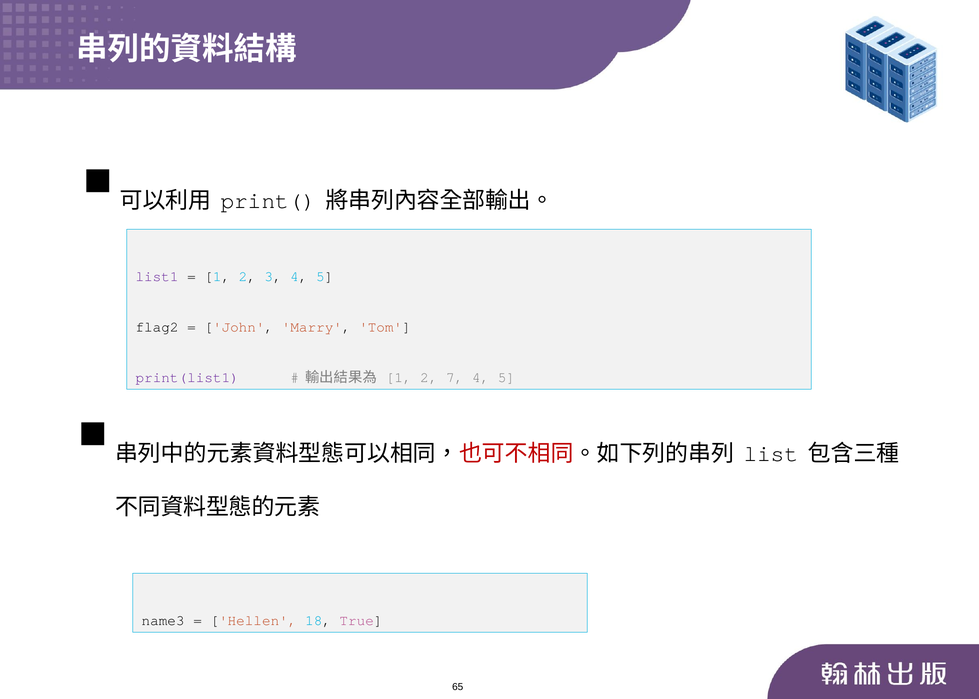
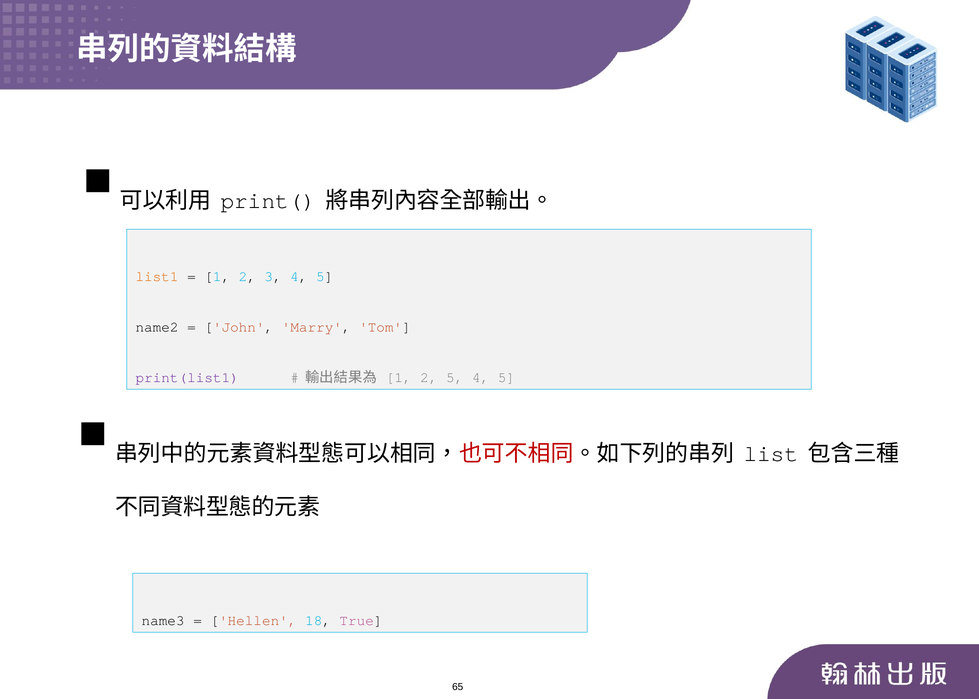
list1 colour: purple -> orange
flag2: flag2 -> name2
2 7: 7 -> 5
